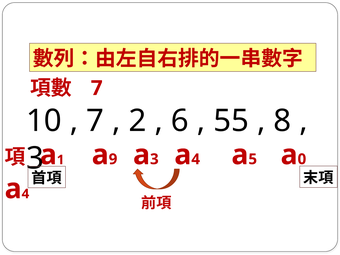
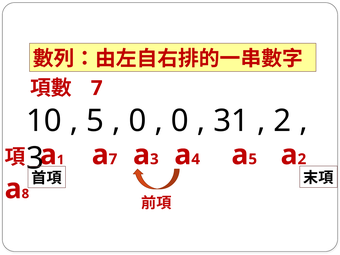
7 at (95, 121): 7 -> 5
2 at (137, 121): 2 -> 0
6 at (180, 121): 6 -> 0
55: 55 -> 31
8 at (282, 121): 8 -> 2
9 at (113, 159): 9 -> 7
0 at (302, 159): 0 -> 2
4 at (25, 194): 4 -> 8
